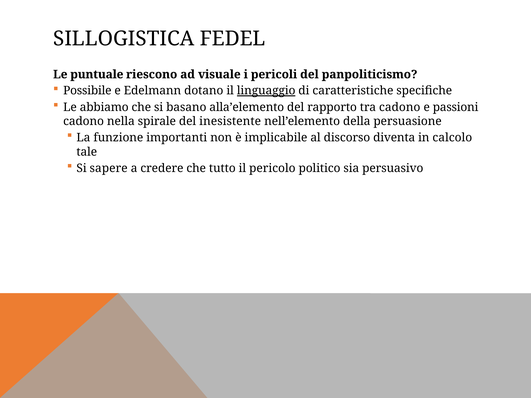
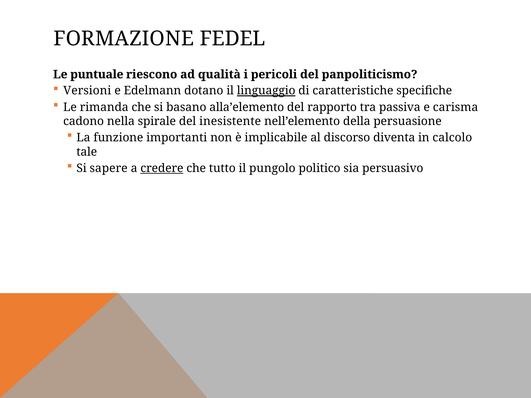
SILLOGISTICA: SILLOGISTICA -> FORMAZIONE
visuale: visuale -> qualità
Possibile: Possibile -> Versioni
abbiamo: abbiamo -> rimanda
tra cadono: cadono -> passiva
passioni: passioni -> carisma
credere underline: none -> present
pericolo: pericolo -> pungolo
